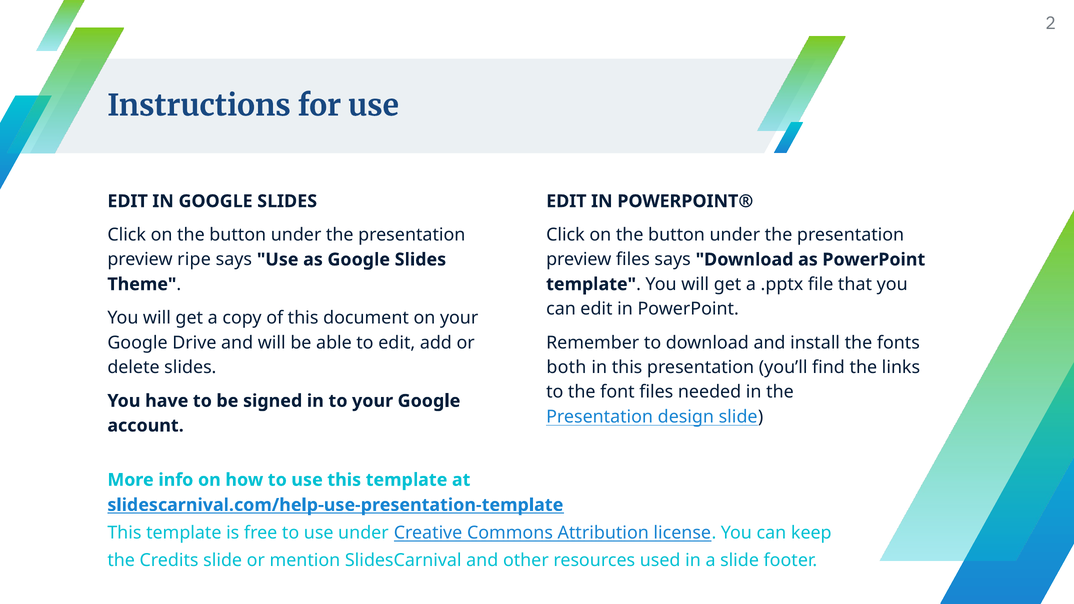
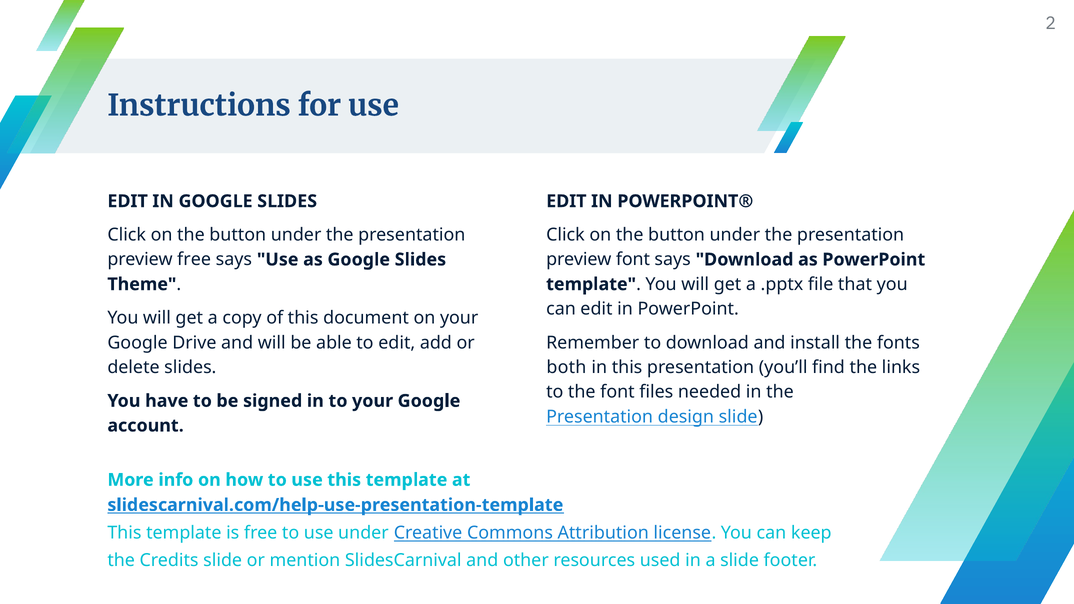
preview ripe: ripe -> free
preview files: files -> font
